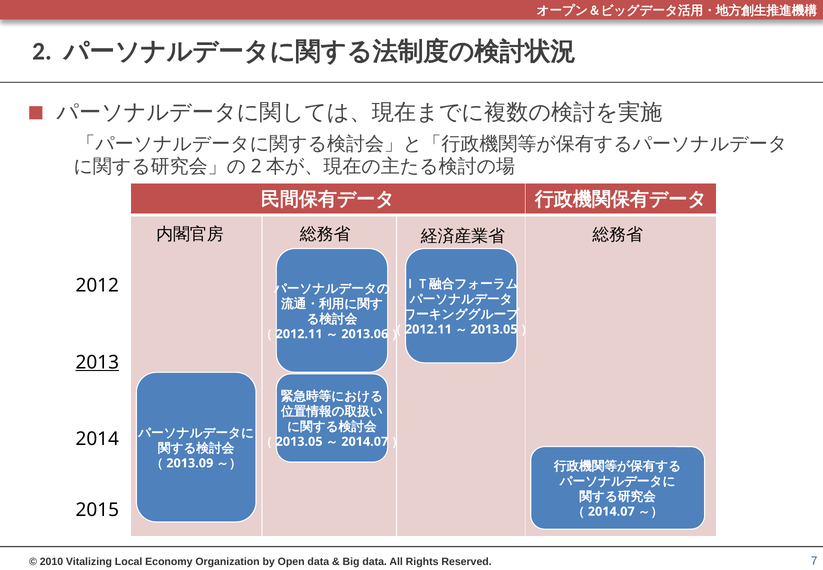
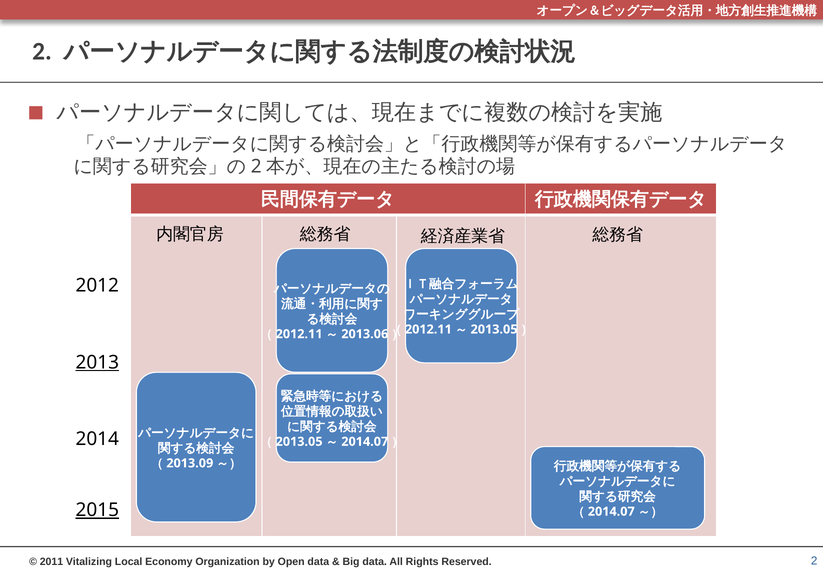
2015 underline: none -> present
2010: 2010 -> 2011
7 at (814, 561): 7 -> 2
